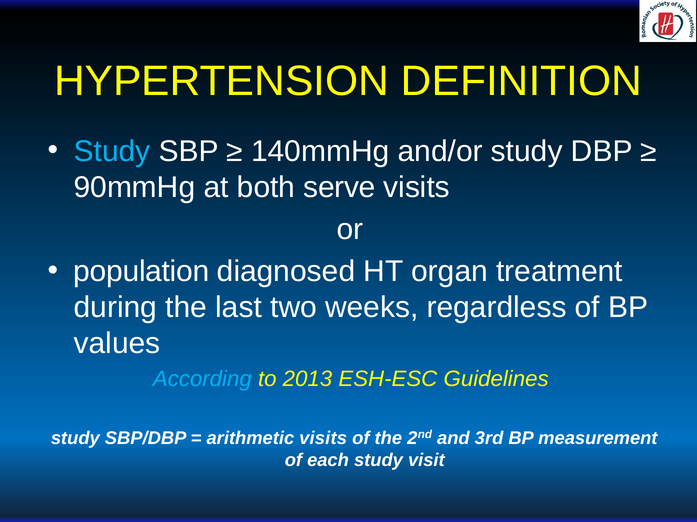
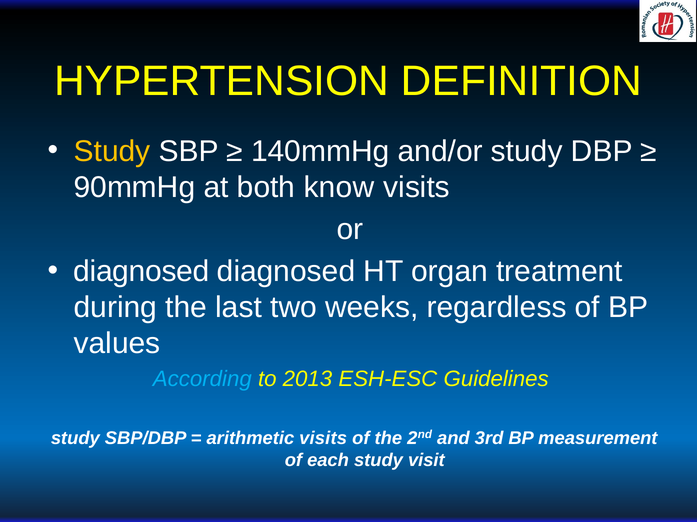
Study at (112, 151) colour: light blue -> yellow
serve: serve -> know
population at (141, 272): population -> diagnosed
